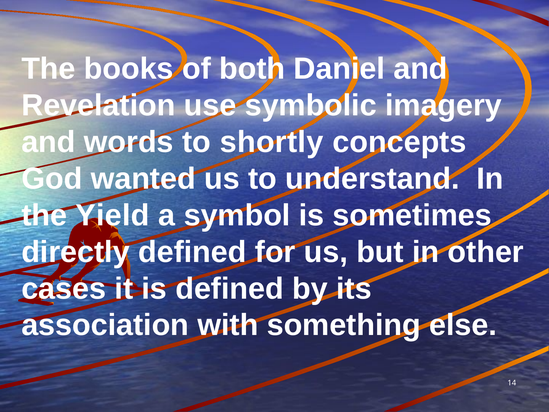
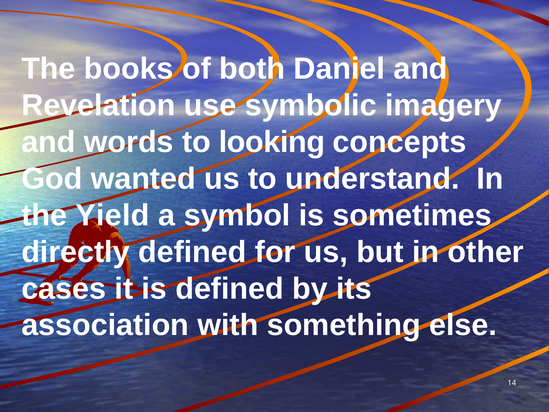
shortly: shortly -> looking
